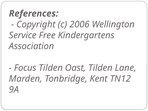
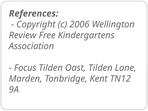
Service: Service -> Review
